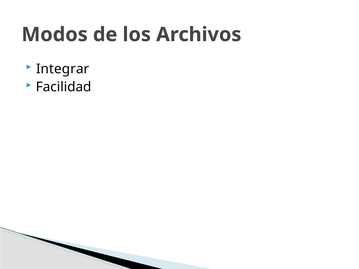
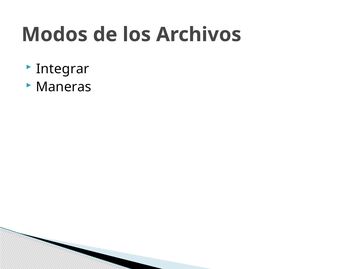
Facilidad: Facilidad -> Maneras
